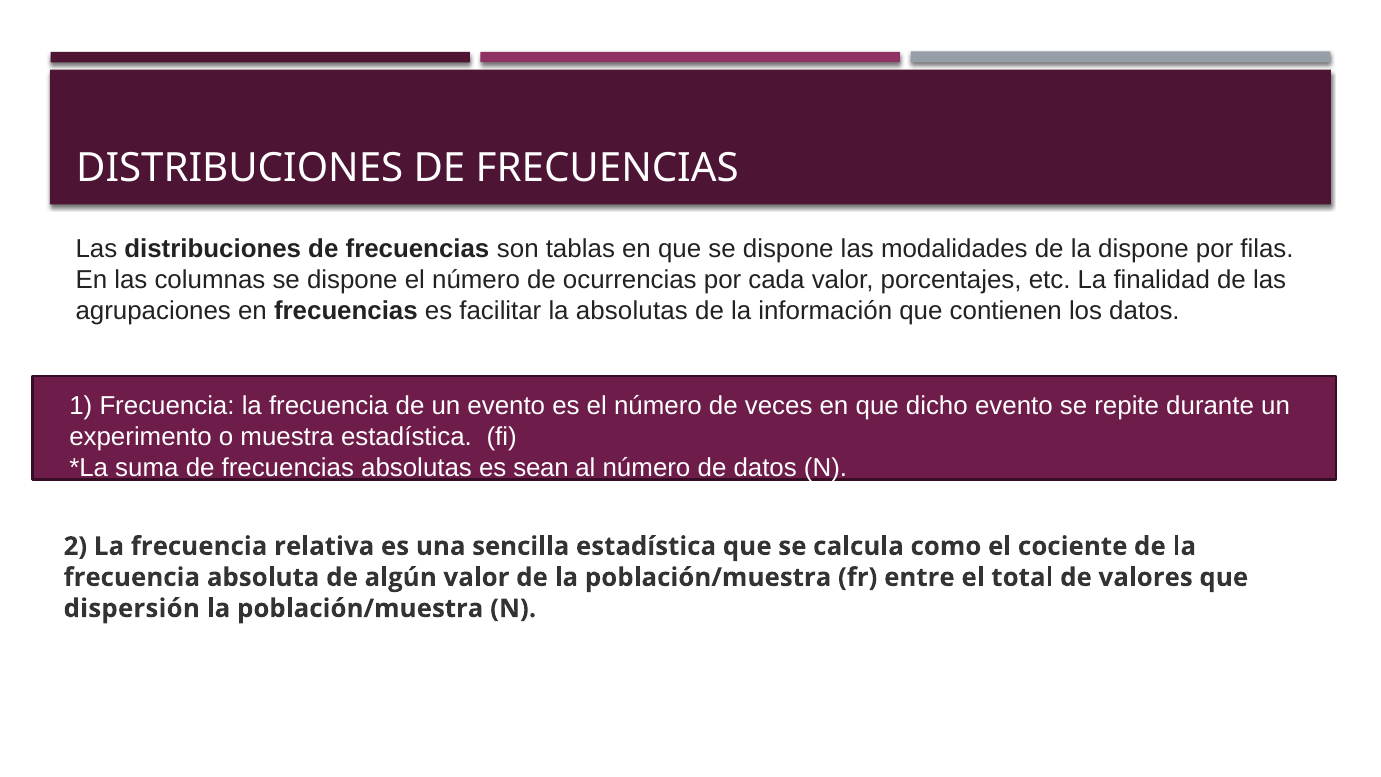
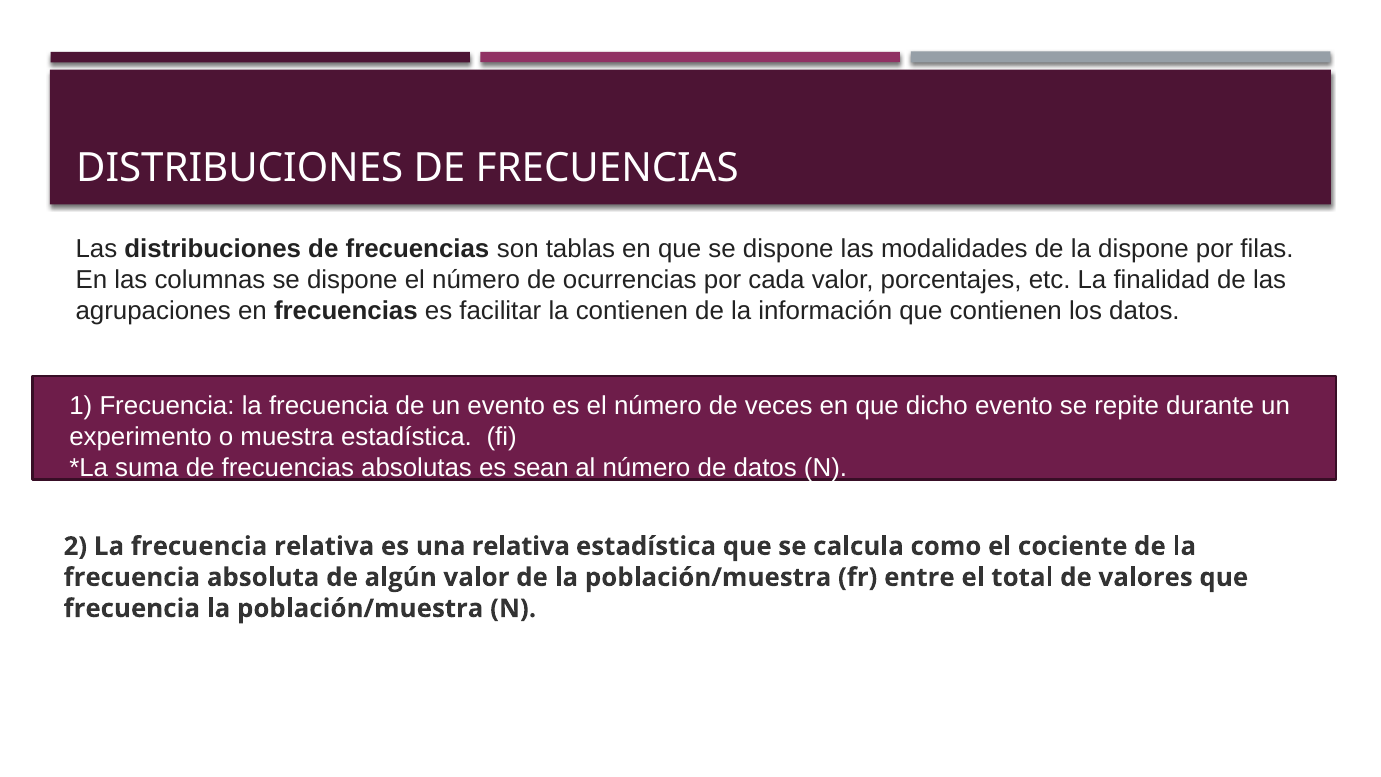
la absolutas: absolutas -> contienen
una sencilla: sencilla -> relativa
dispersión at (132, 608): dispersión -> frecuencia
